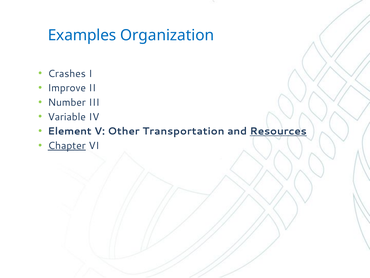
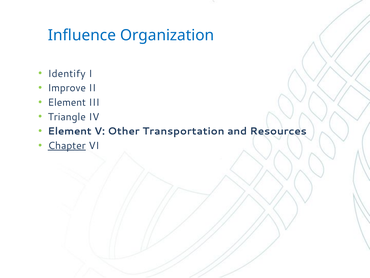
Examples: Examples -> Influence
Crashes: Crashes -> Identify
Number at (67, 102): Number -> Element
Variable: Variable -> Triangle
Resources underline: present -> none
